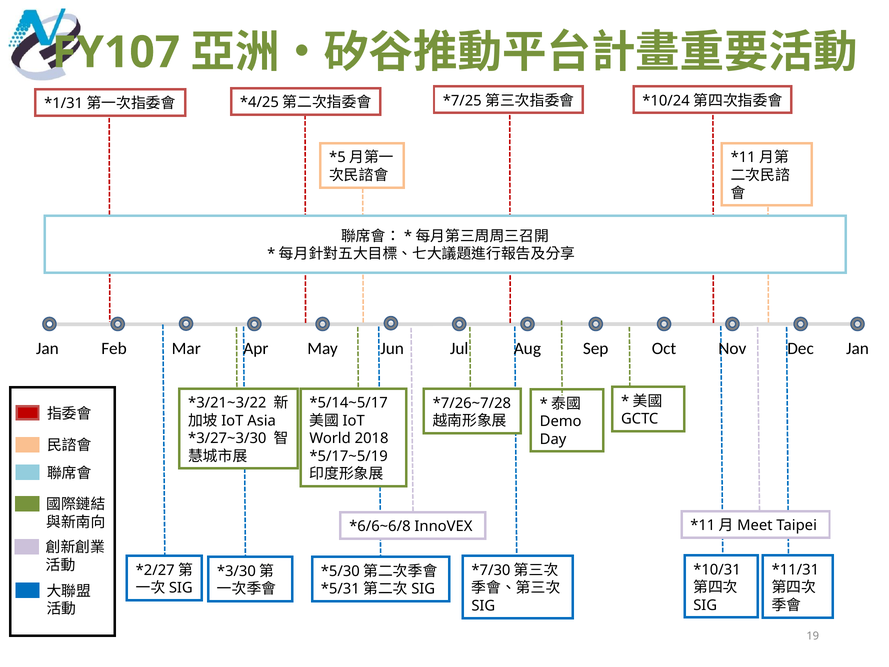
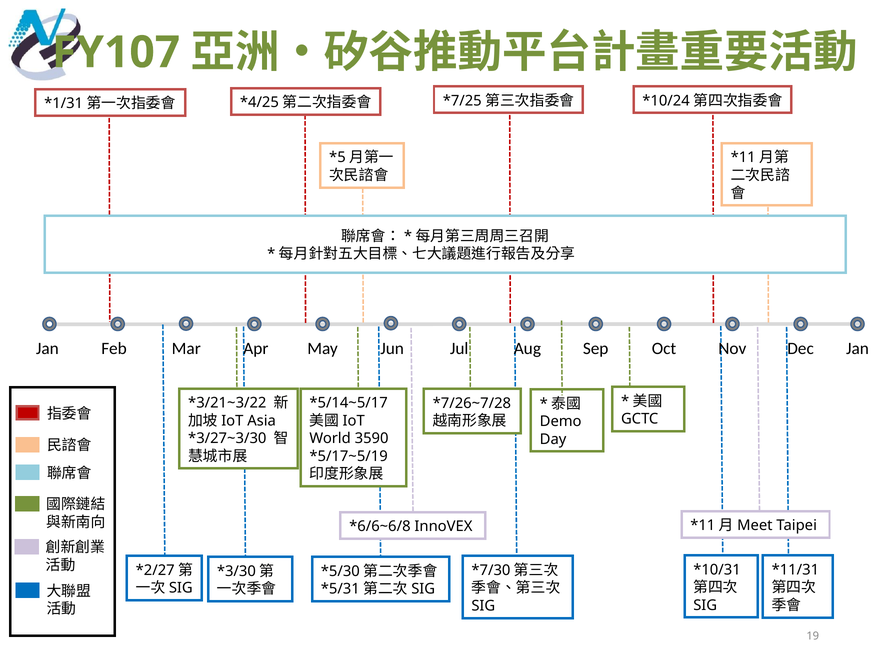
2018: 2018 -> 3590
